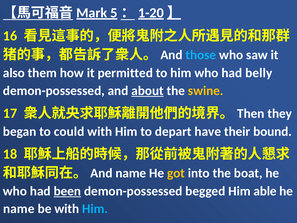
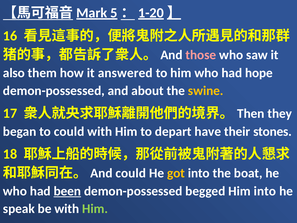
those colour: light blue -> pink
permitted: permitted -> answered
belly: belly -> hope
about underline: present -> none
bound: bound -> stones
name at (131, 173): name -> could
Him able: able -> into
name at (19, 209): name -> speak
Him at (95, 209) colour: light blue -> light green
